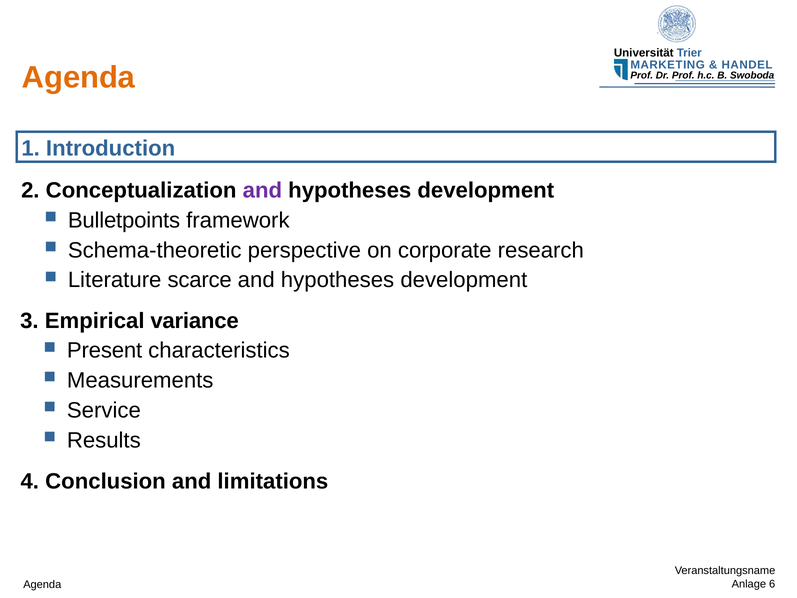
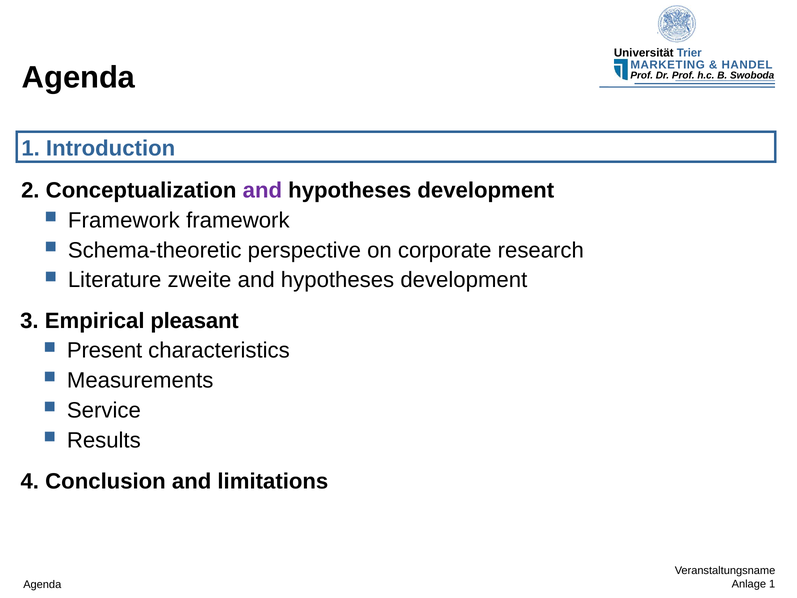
Agenda at (79, 78) colour: orange -> black
Bulletpoints at (124, 220): Bulletpoints -> Framework
scarce: scarce -> zweite
variance: variance -> pleasant
6 at (772, 584): 6 -> 1
